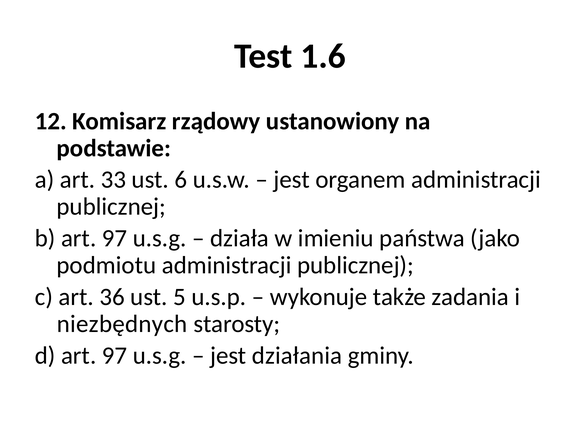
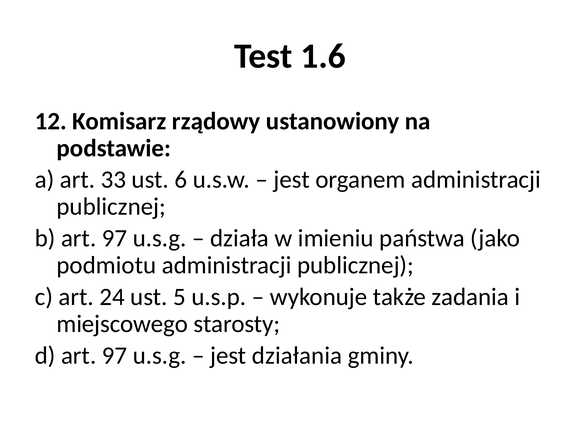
36: 36 -> 24
niezbędnych: niezbędnych -> miejscowego
